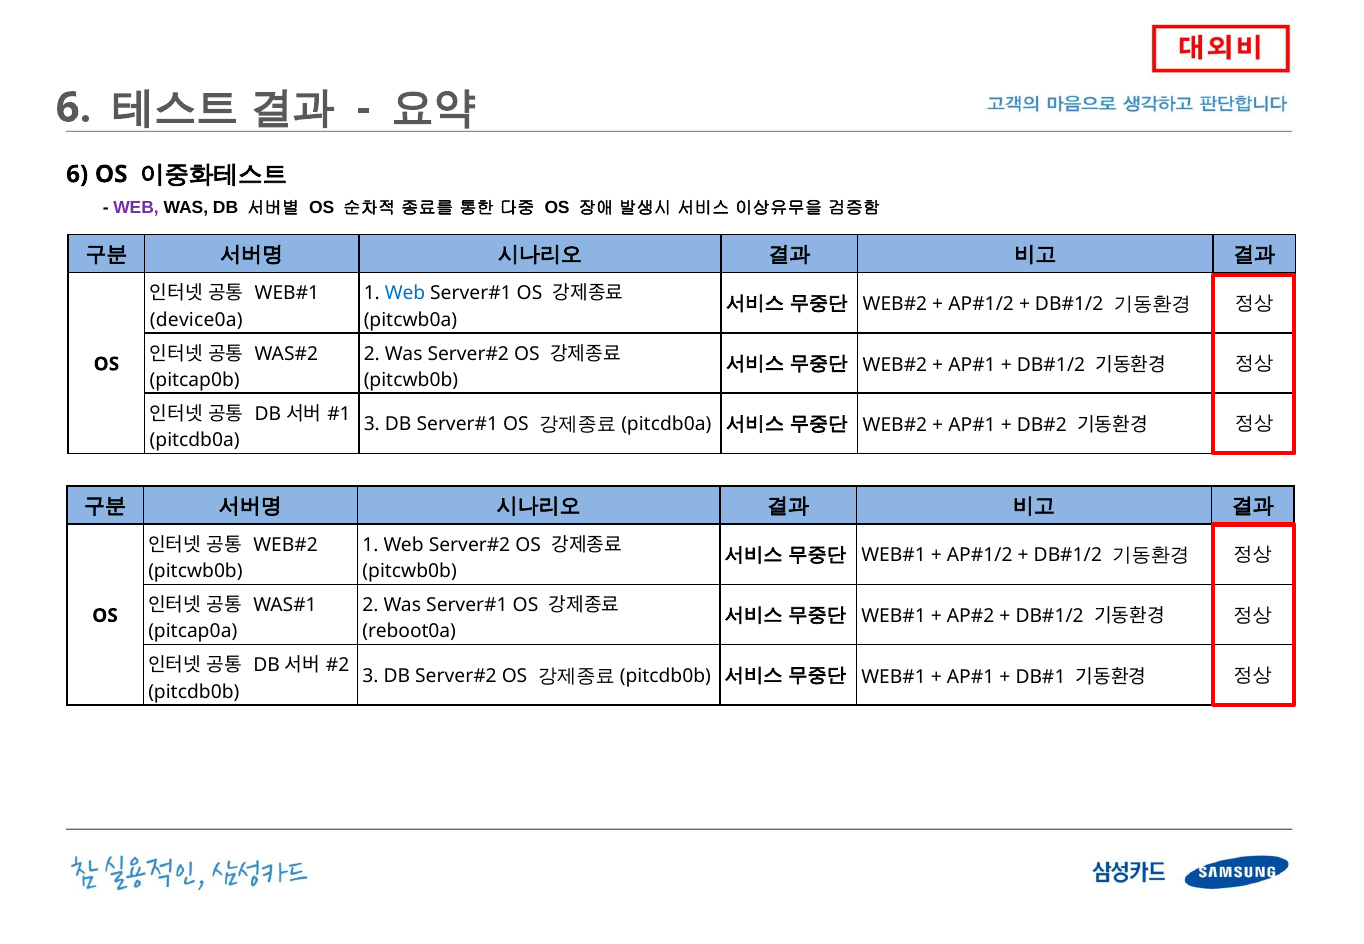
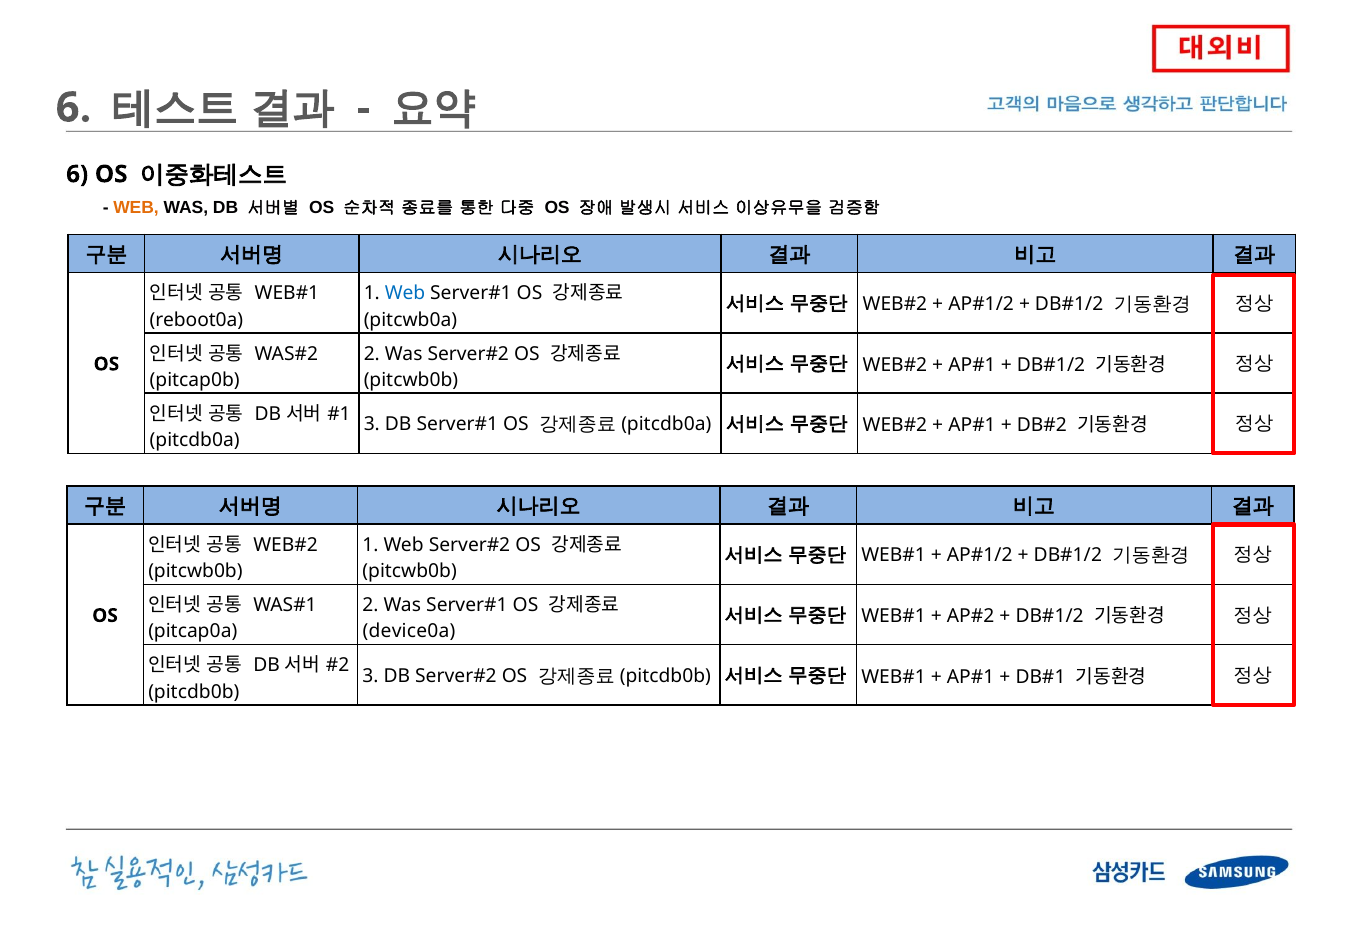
WEB at (136, 208) colour: purple -> orange
device0a: device0a -> reboot0a
reboot0a: reboot0a -> device0a
